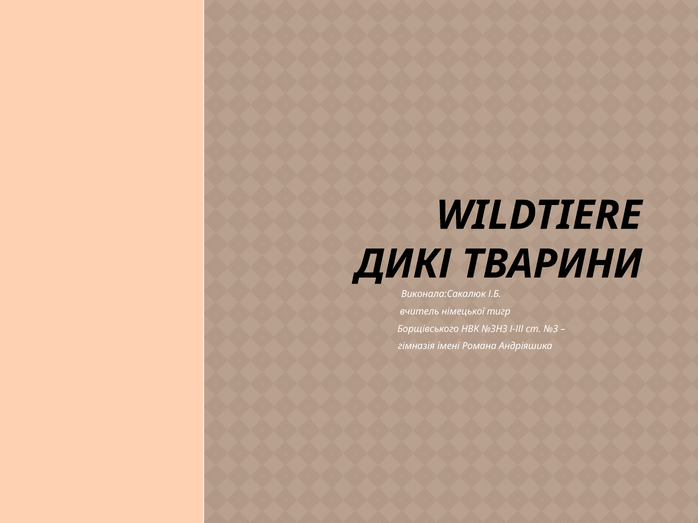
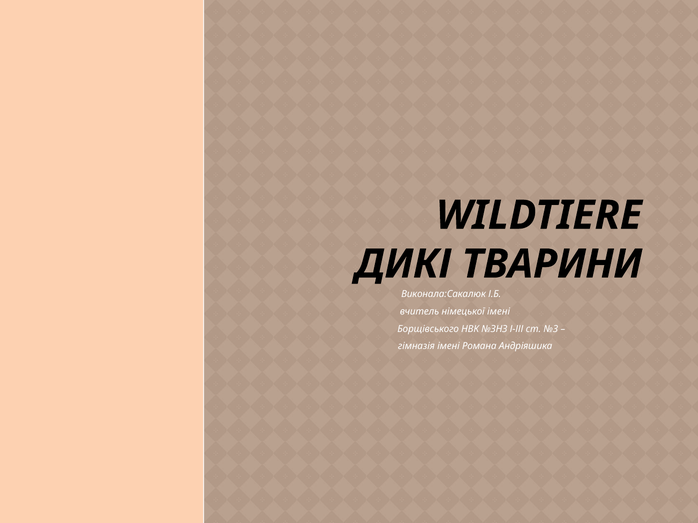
німецької тигр: тигр -> імені
